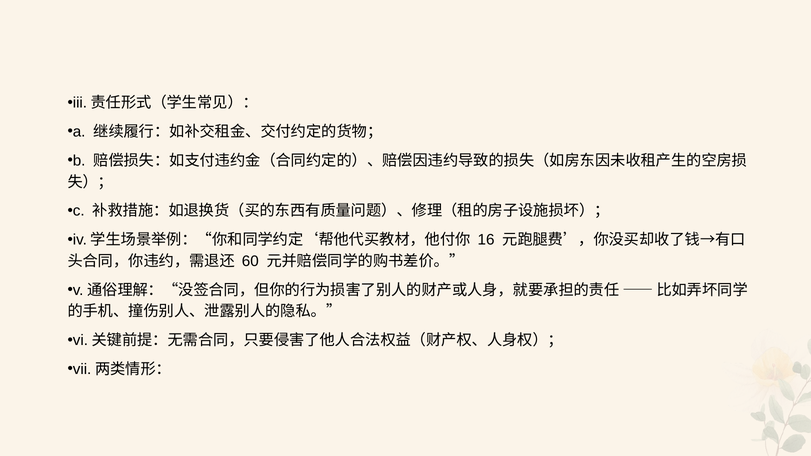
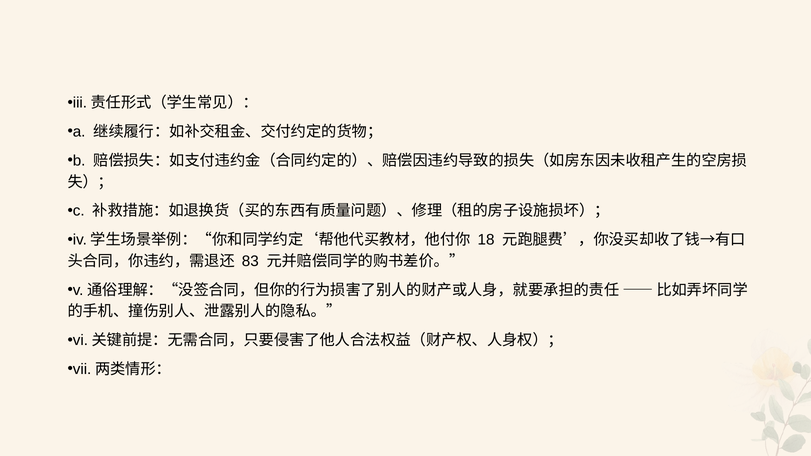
16: 16 -> 18
60: 60 -> 83
